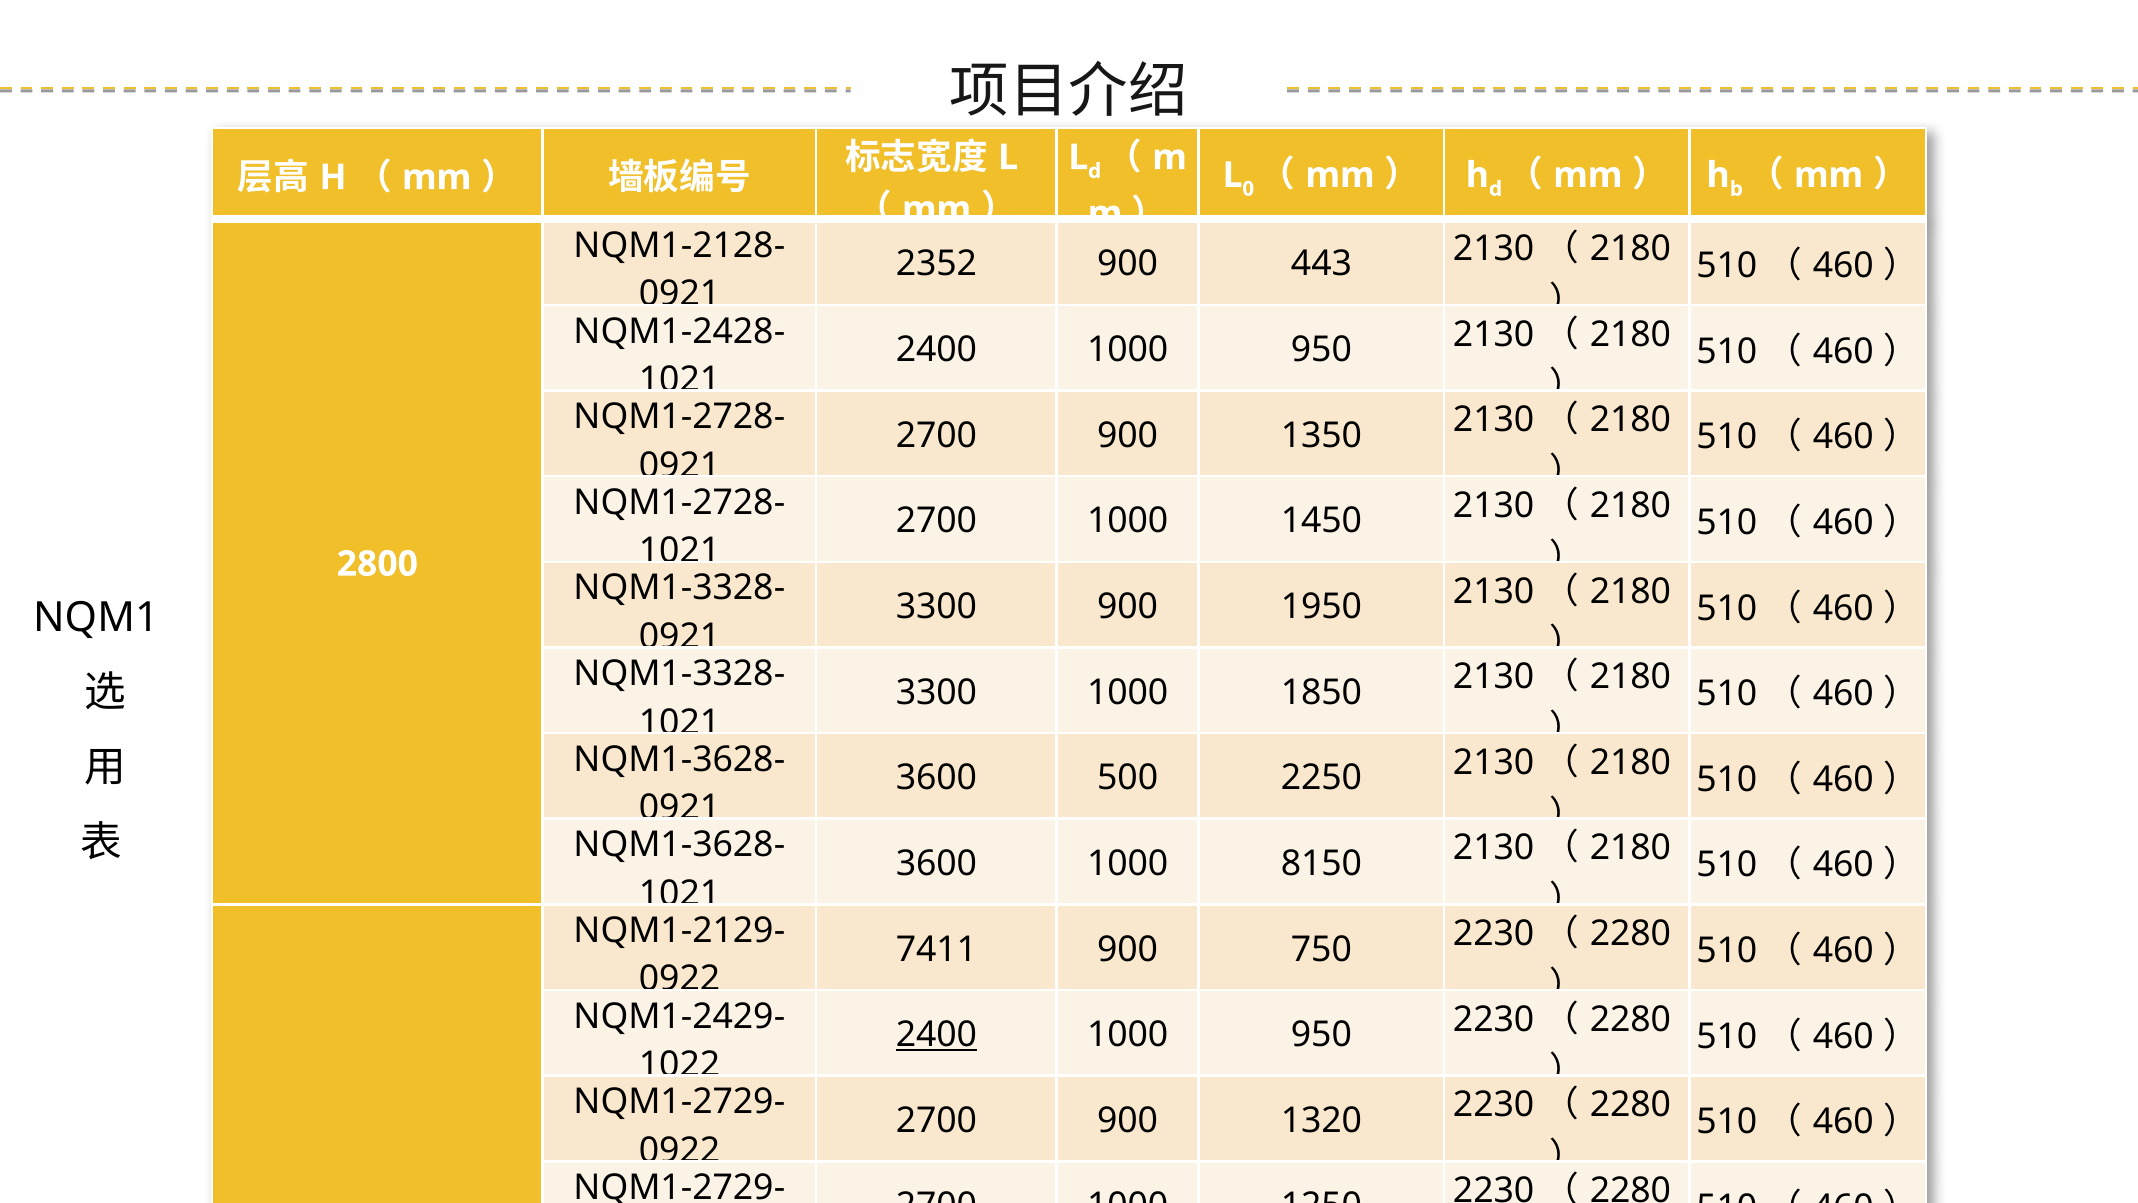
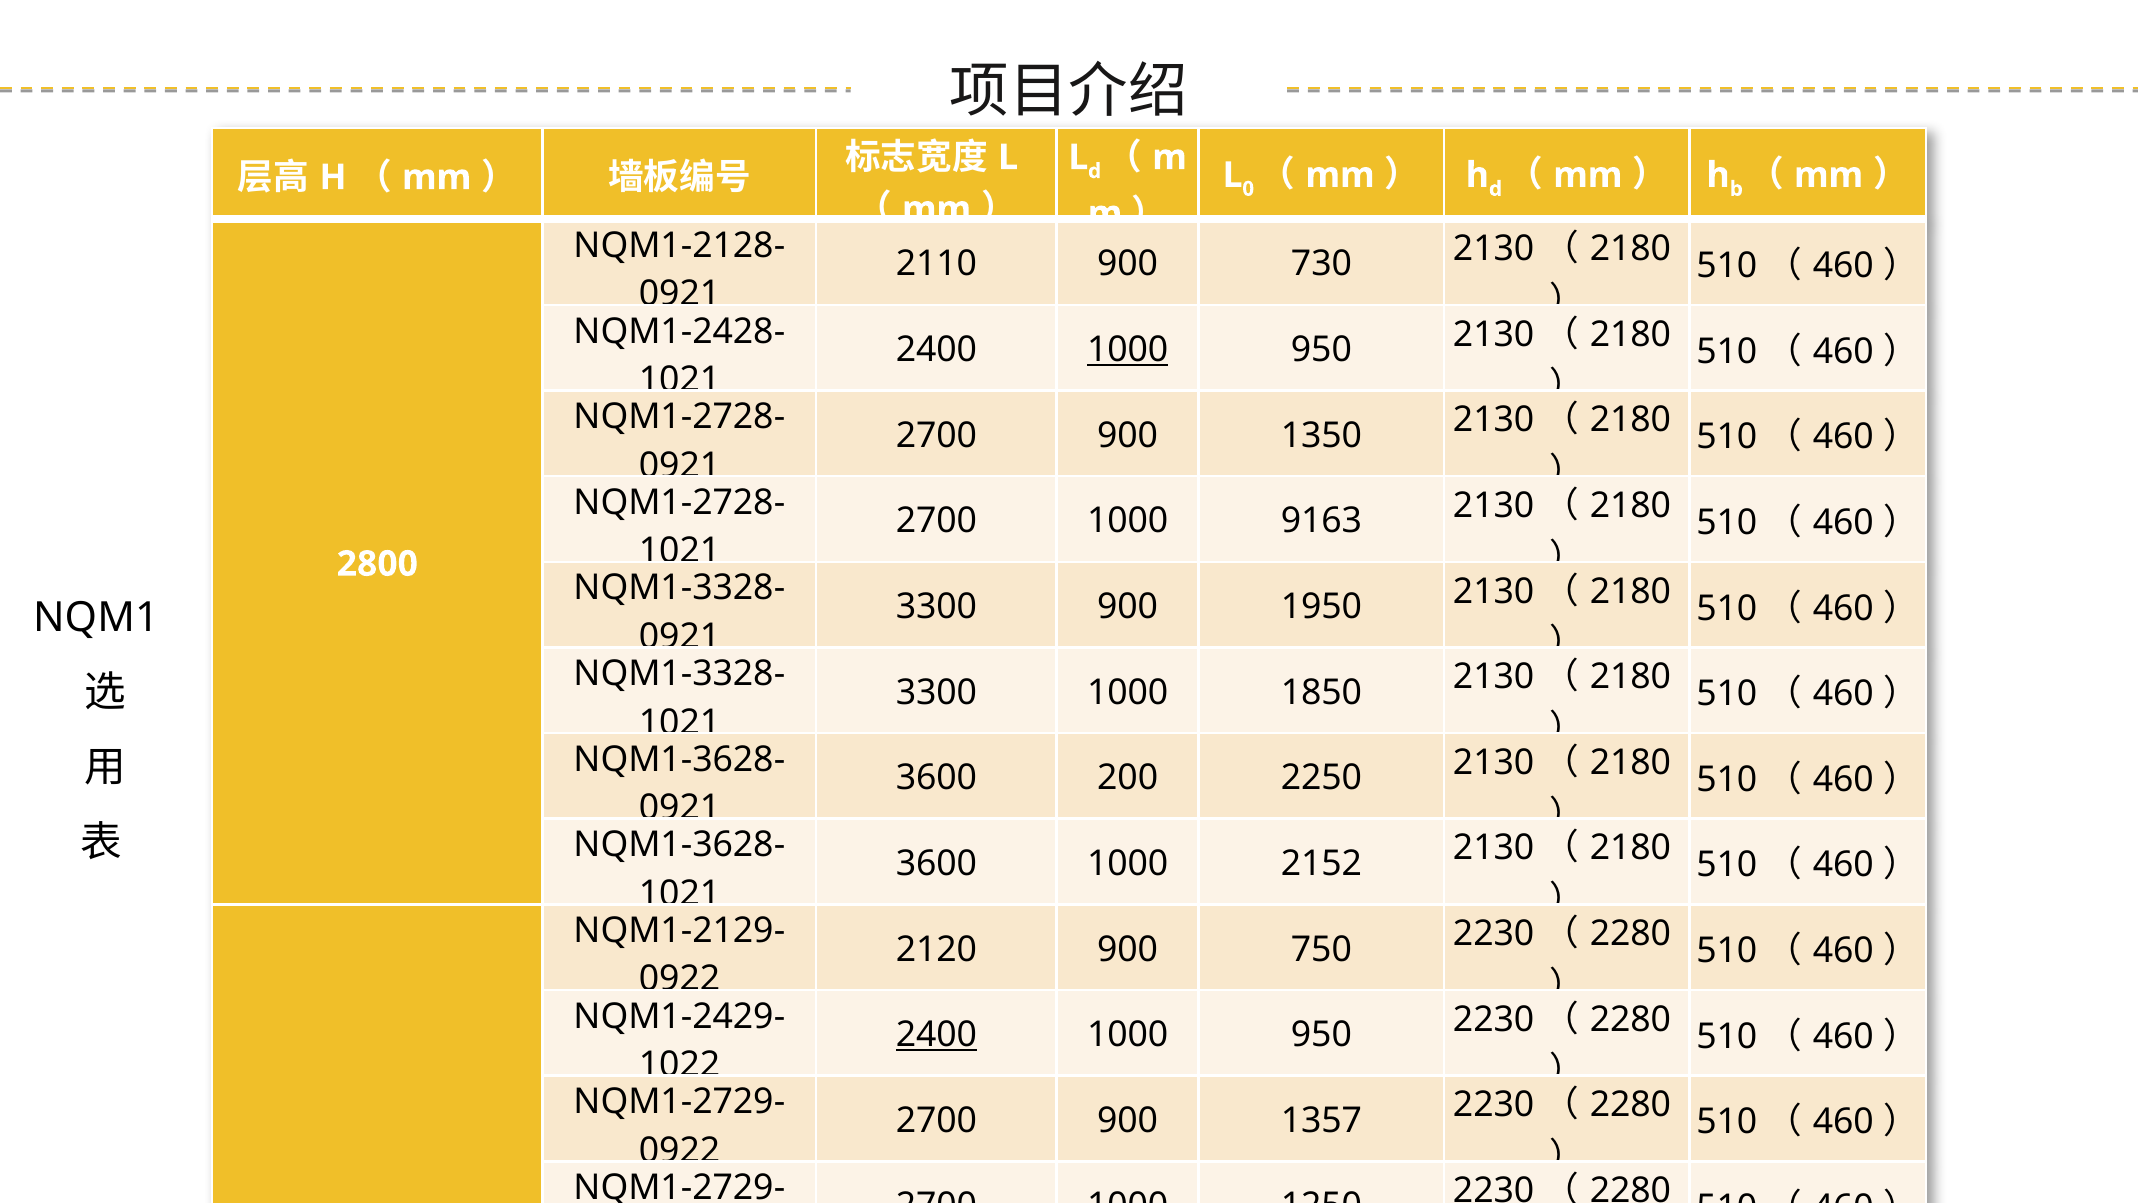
2352: 2352 -> 2110
443: 443 -> 730
1000 at (1128, 350) underline: none -> present
1450: 1450 -> 9163
500: 500 -> 200
8150: 8150 -> 2152
7411: 7411 -> 2120
1320: 1320 -> 1357
